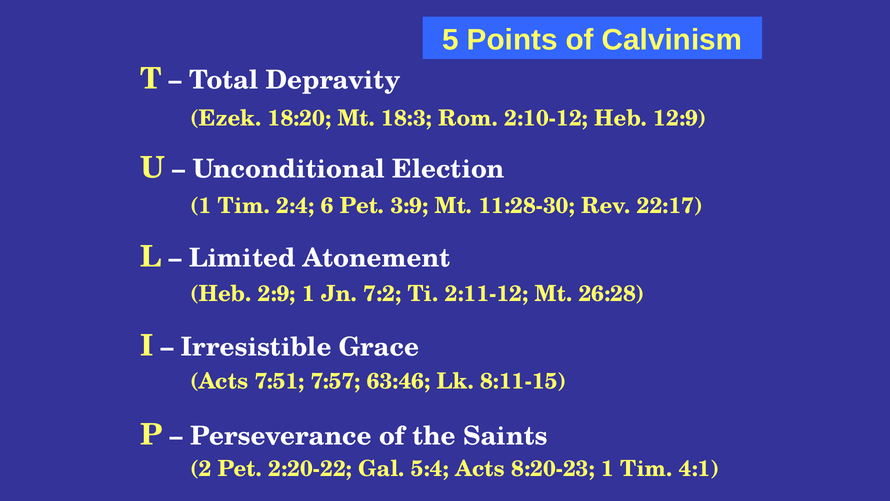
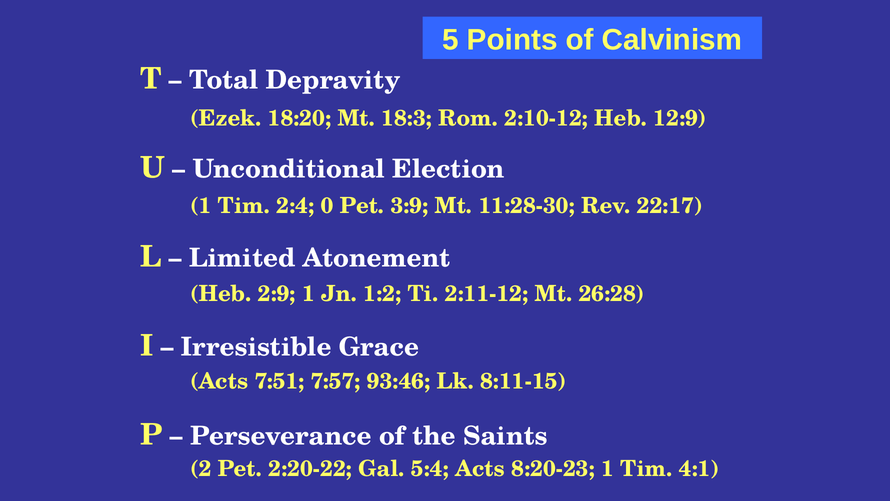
6: 6 -> 0
7:2: 7:2 -> 1:2
63:46: 63:46 -> 93:46
